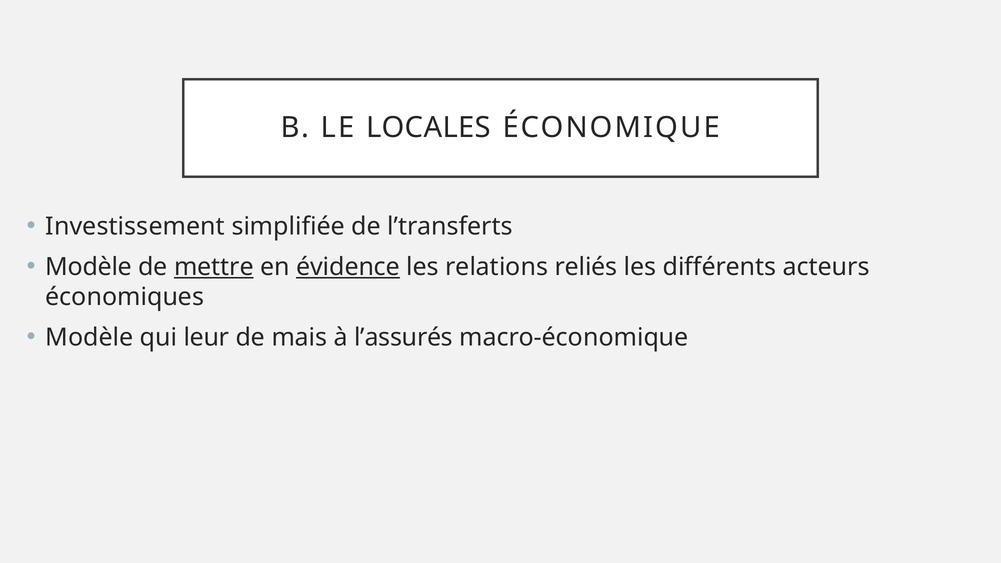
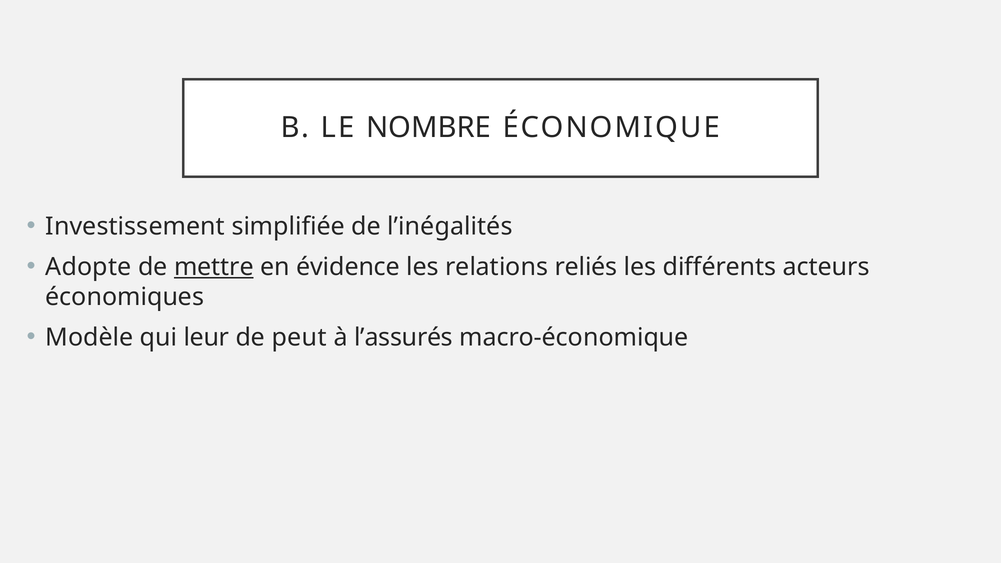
LOCALES: LOCALES -> NOMBRE
l’transferts: l’transferts -> l’inégalités
Modèle at (89, 267): Modèle -> Adopte
évidence underline: present -> none
mais: mais -> peut
